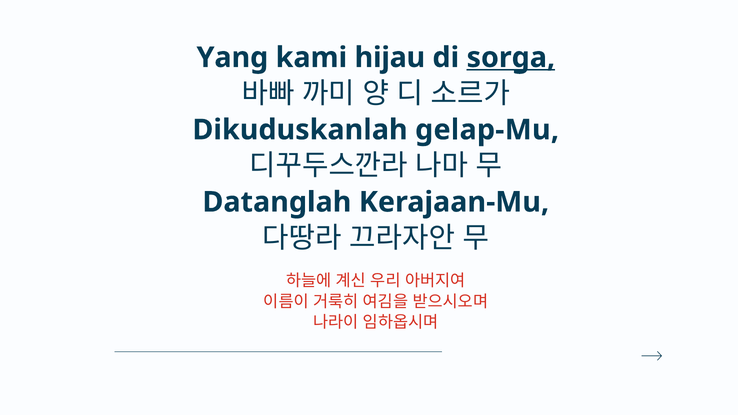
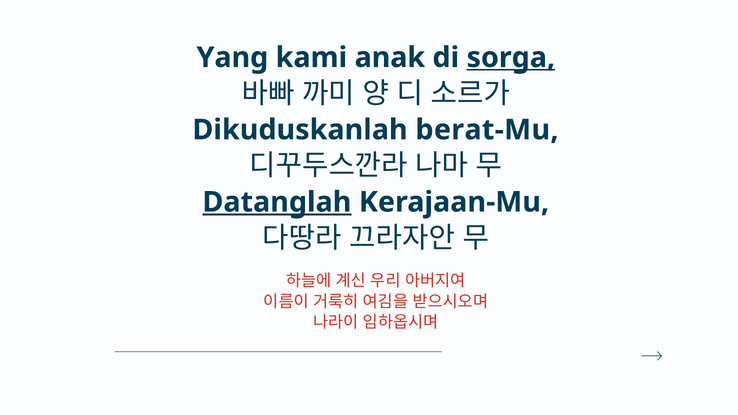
hijau: hijau -> anak
gelap-Mu: gelap-Mu -> berat-Mu
Datanglah underline: none -> present
